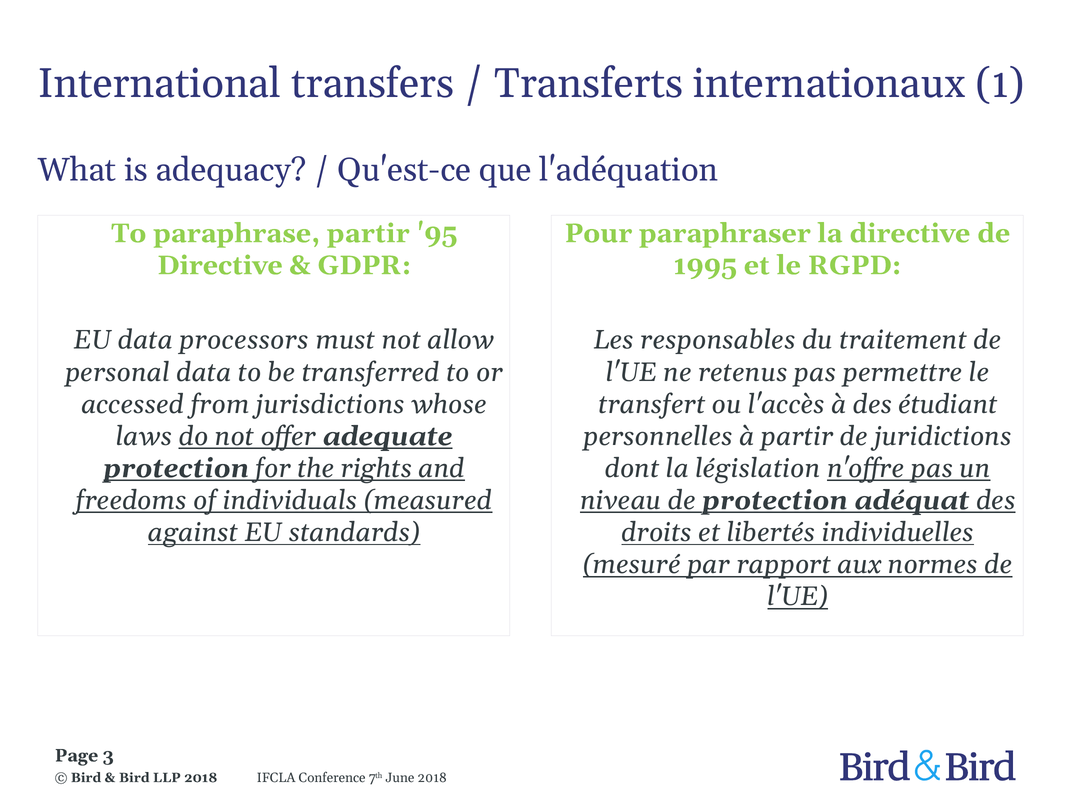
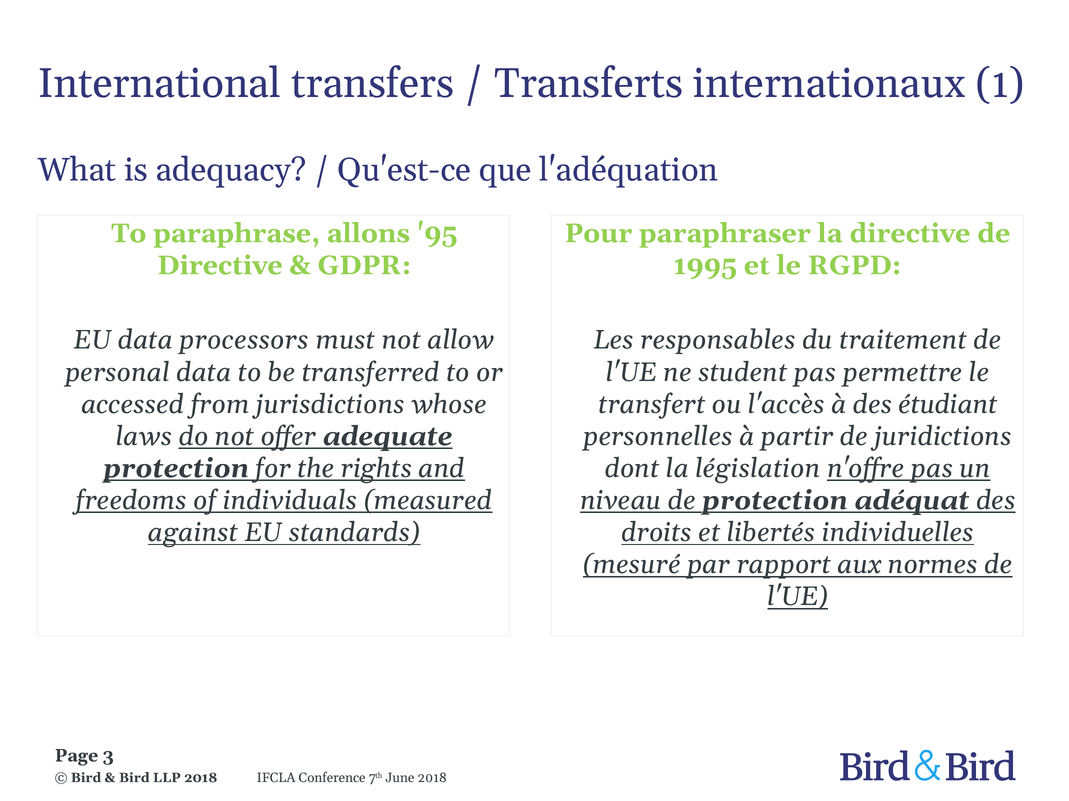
paraphrase partir: partir -> allons
retenus: retenus -> student
